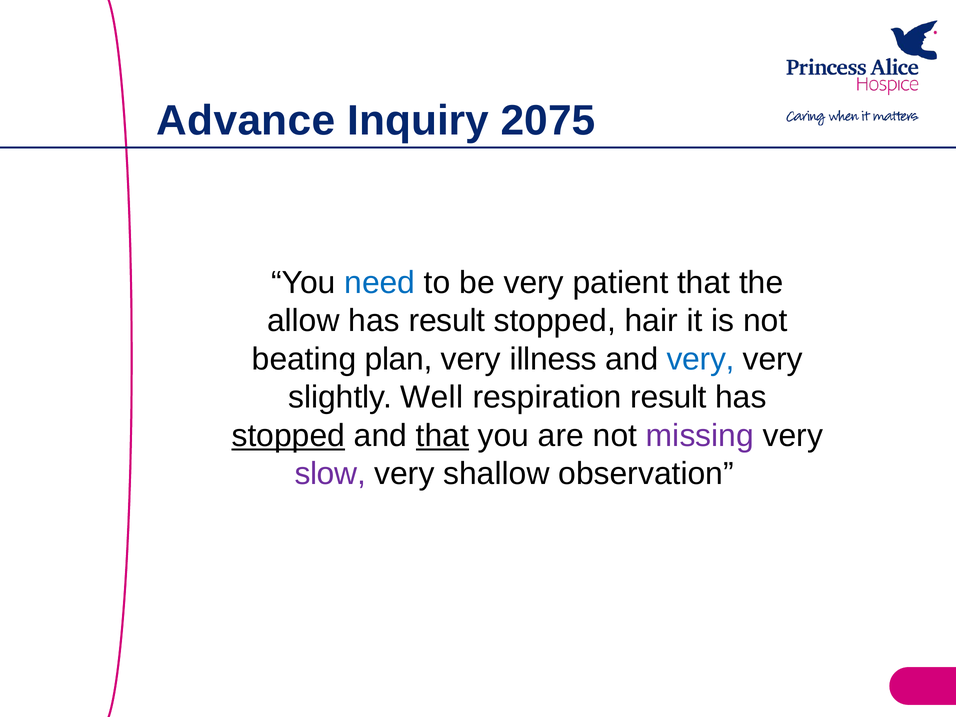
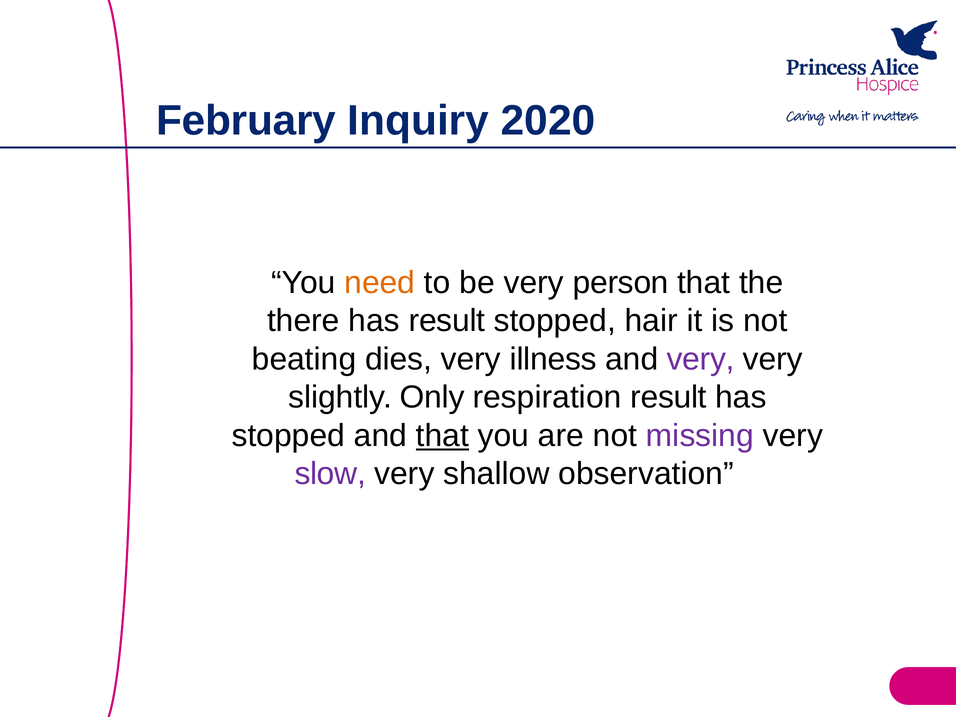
Advance: Advance -> February
2075: 2075 -> 2020
need colour: blue -> orange
patient: patient -> person
allow: allow -> there
plan: plan -> dies
very at (701, 359) colour: blue -> purple
Well: Well -> Only
stopped at (288, 436) underline: present -> none
